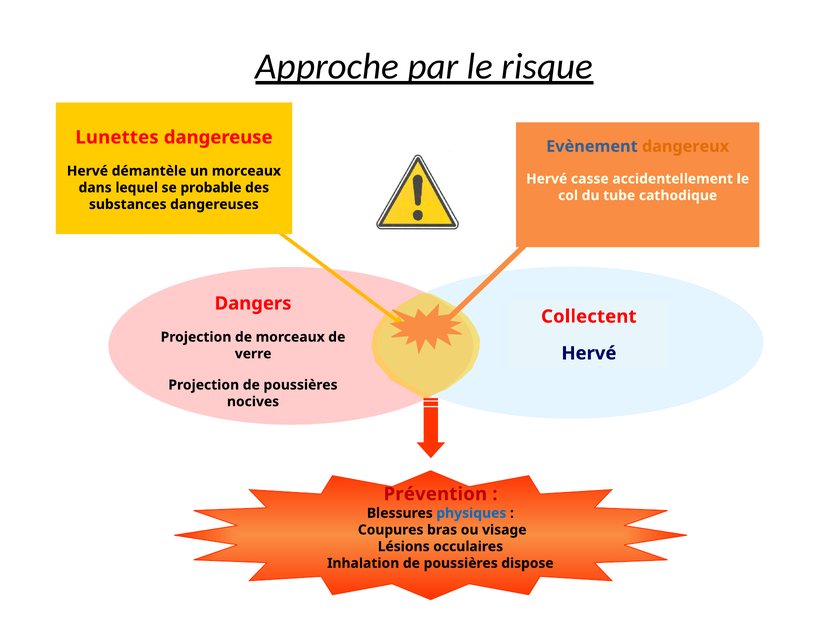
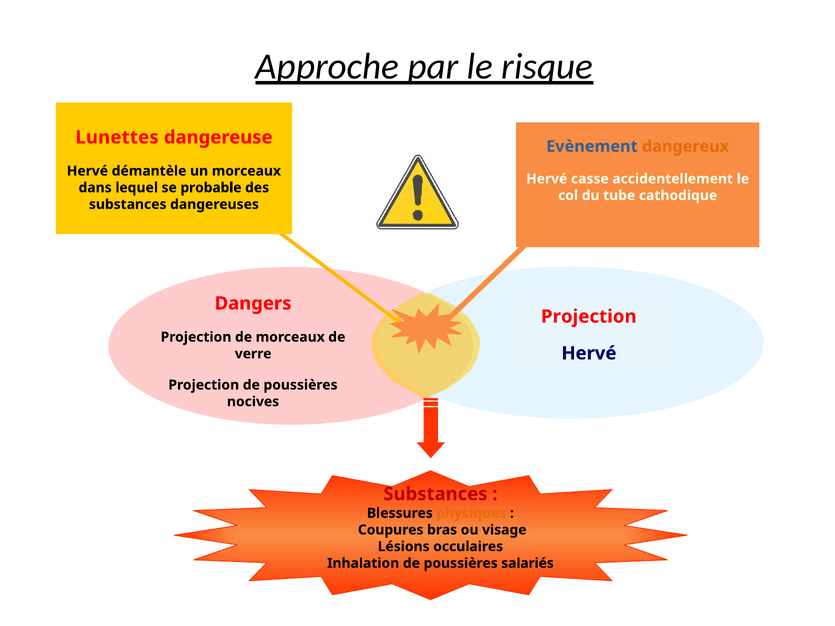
Collectent at (589, 317): Collectent -> Projection
Prévention at (435, 494): Prévention -> Substances
physiques colour: blue -> orange
dispose: dispose -> salariés
